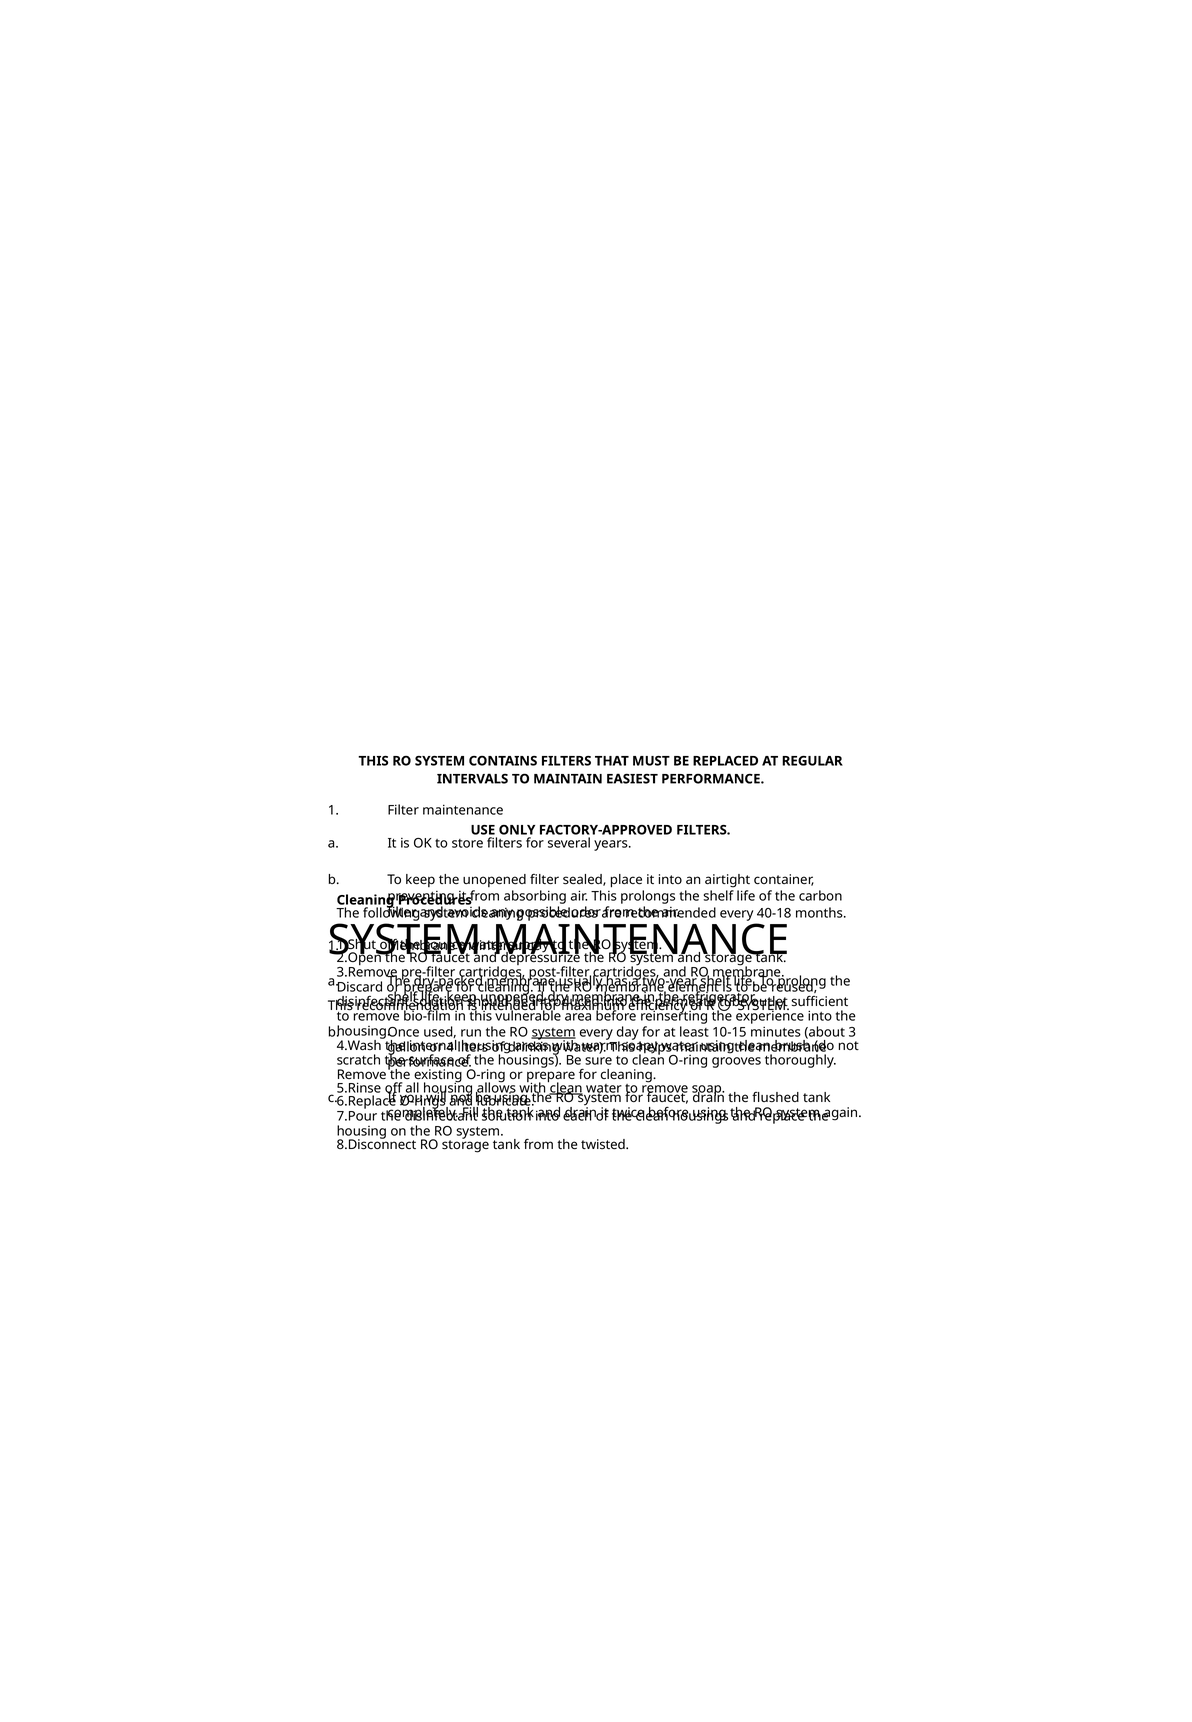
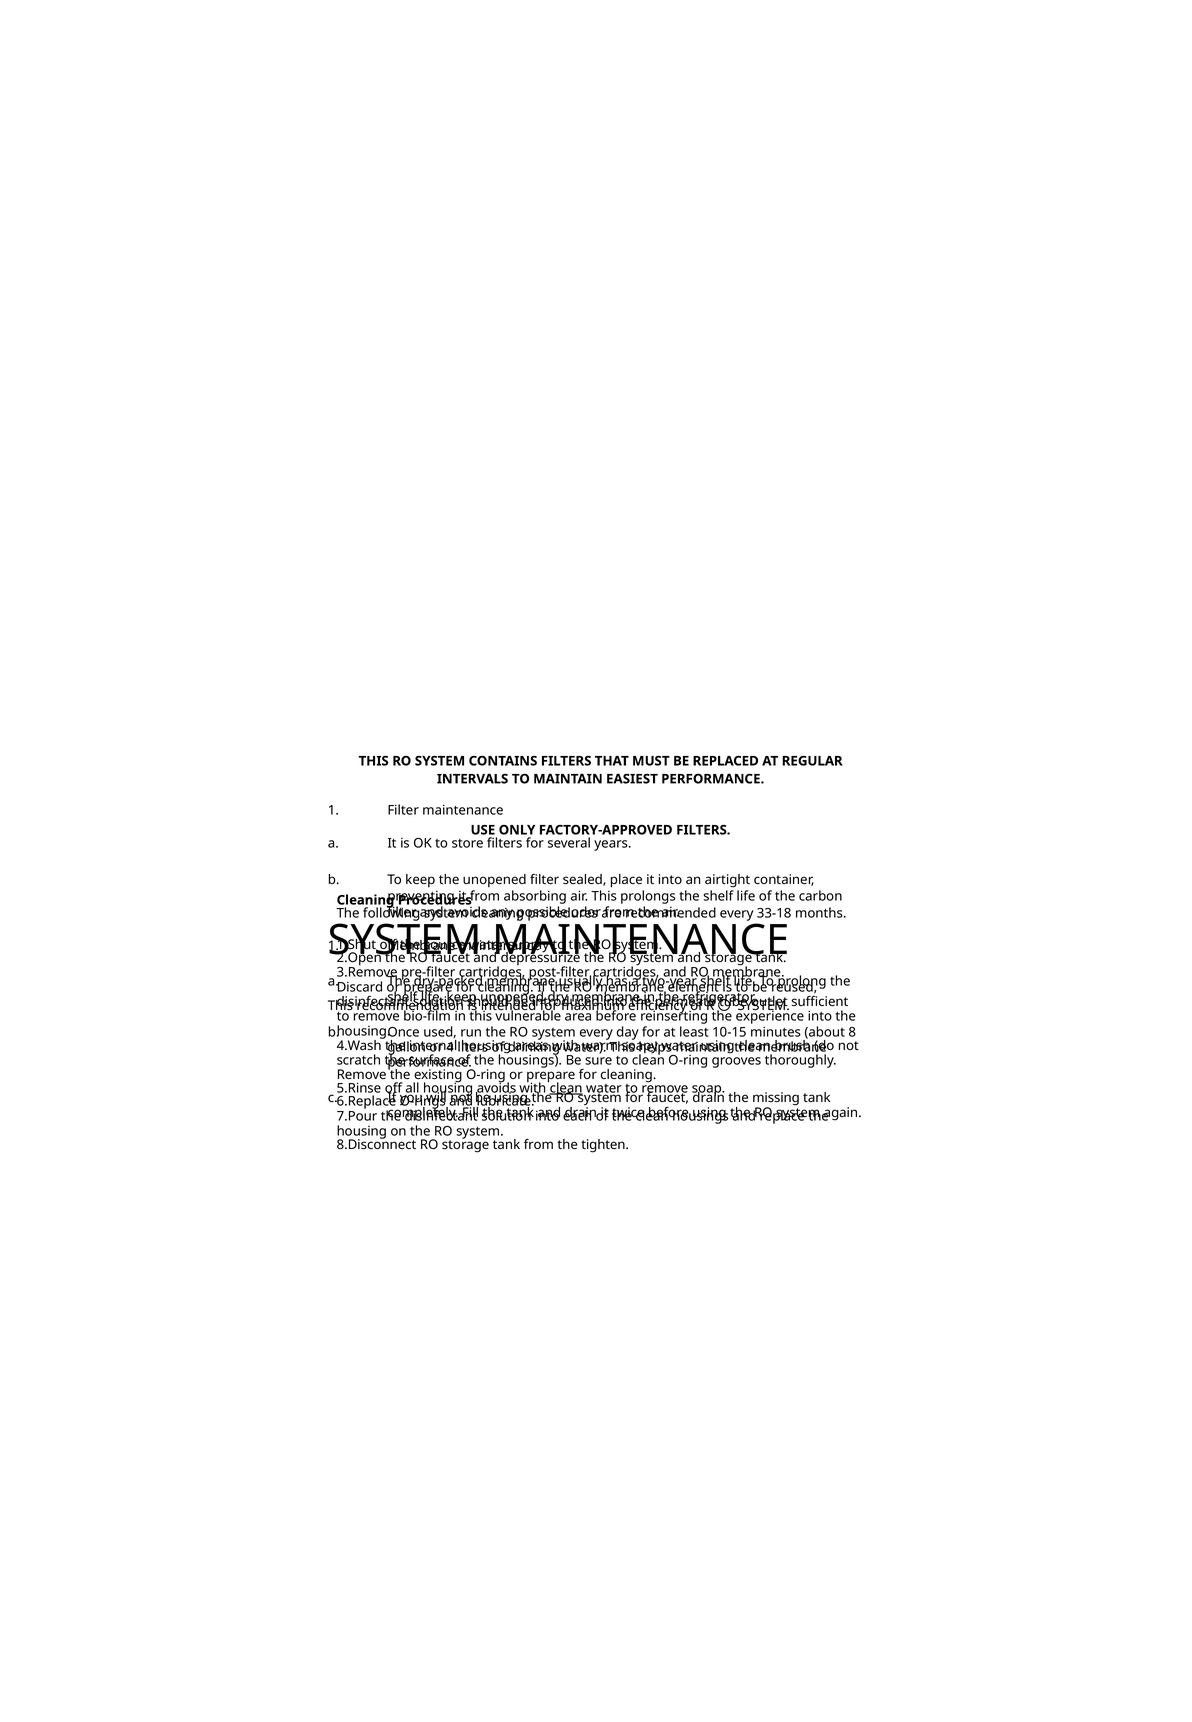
40-18: 40-18 -> 33-18
system at (554, 1032) underline: present -> none
3: 3 -> 8
housing allows: allows -> avoids
flushed: flushed -> missing
twisted: twisted -> tighten
